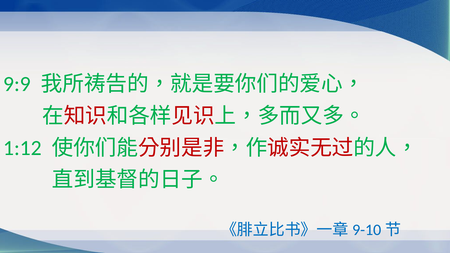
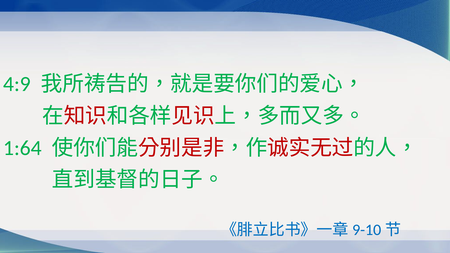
9:9: 9:9 -> 4:9
1:12: 1:12 -> 1:64
